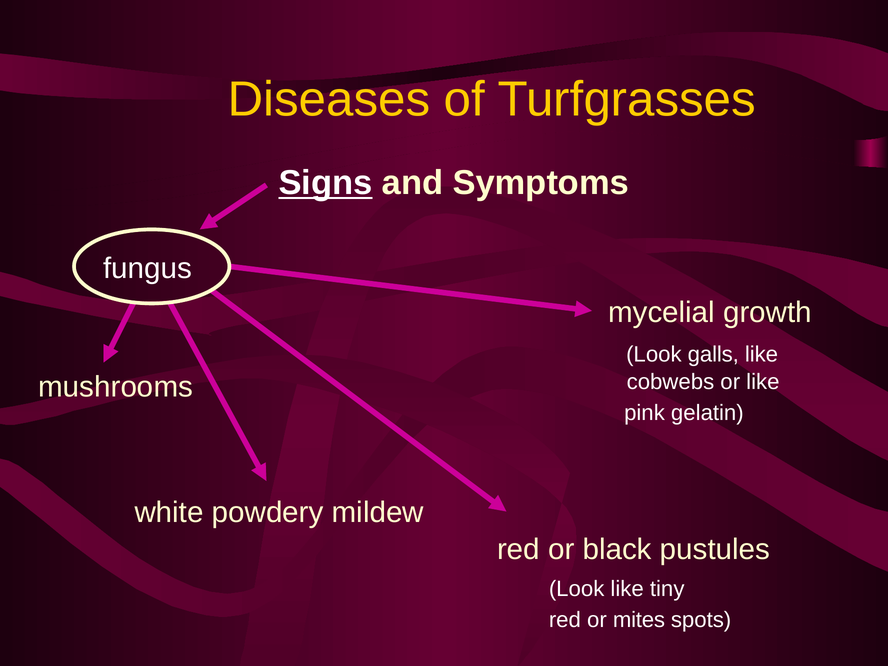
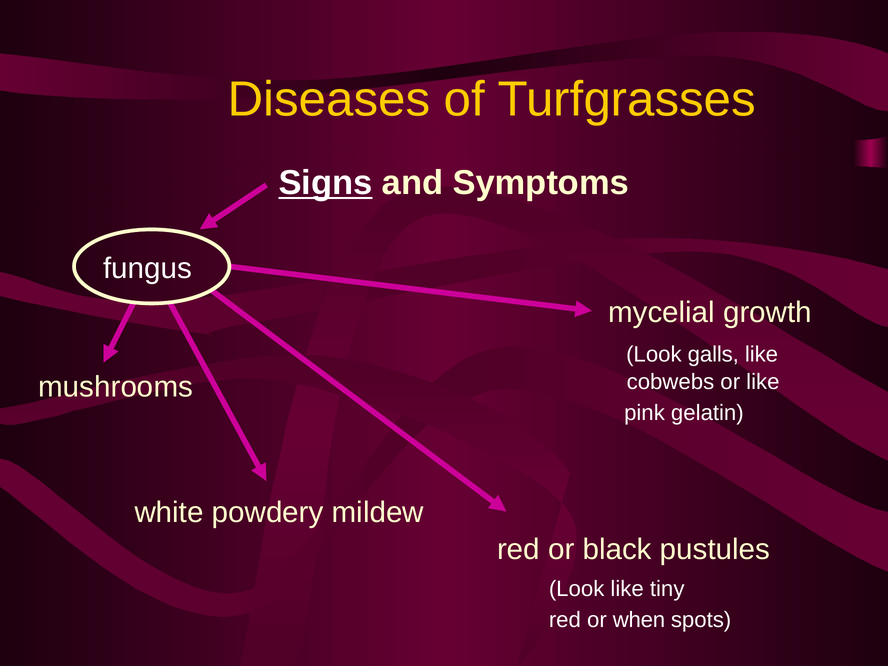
mites: mites -> when
